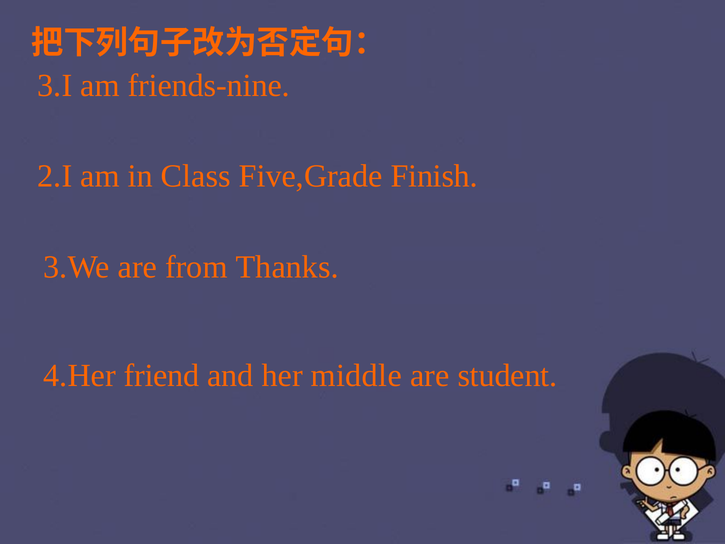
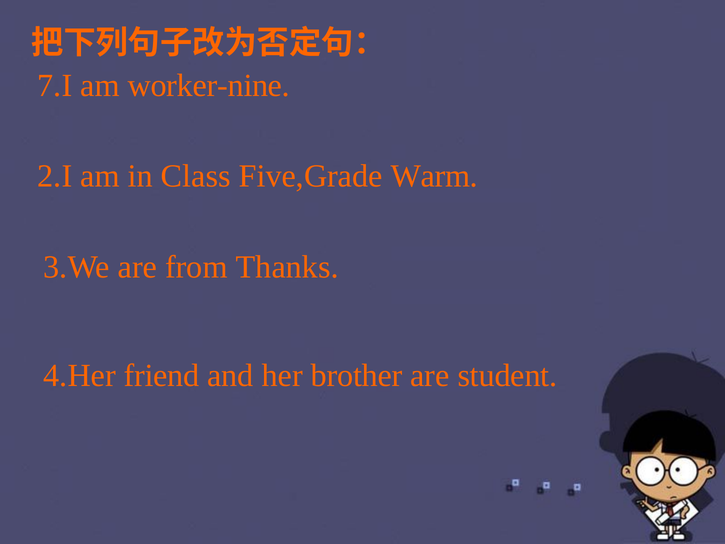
3.I: 3.I -> 7.I
friends-nine: friends-nine -> worker-nine
Finish: Finish -> Warm
middle: middle -> brother
